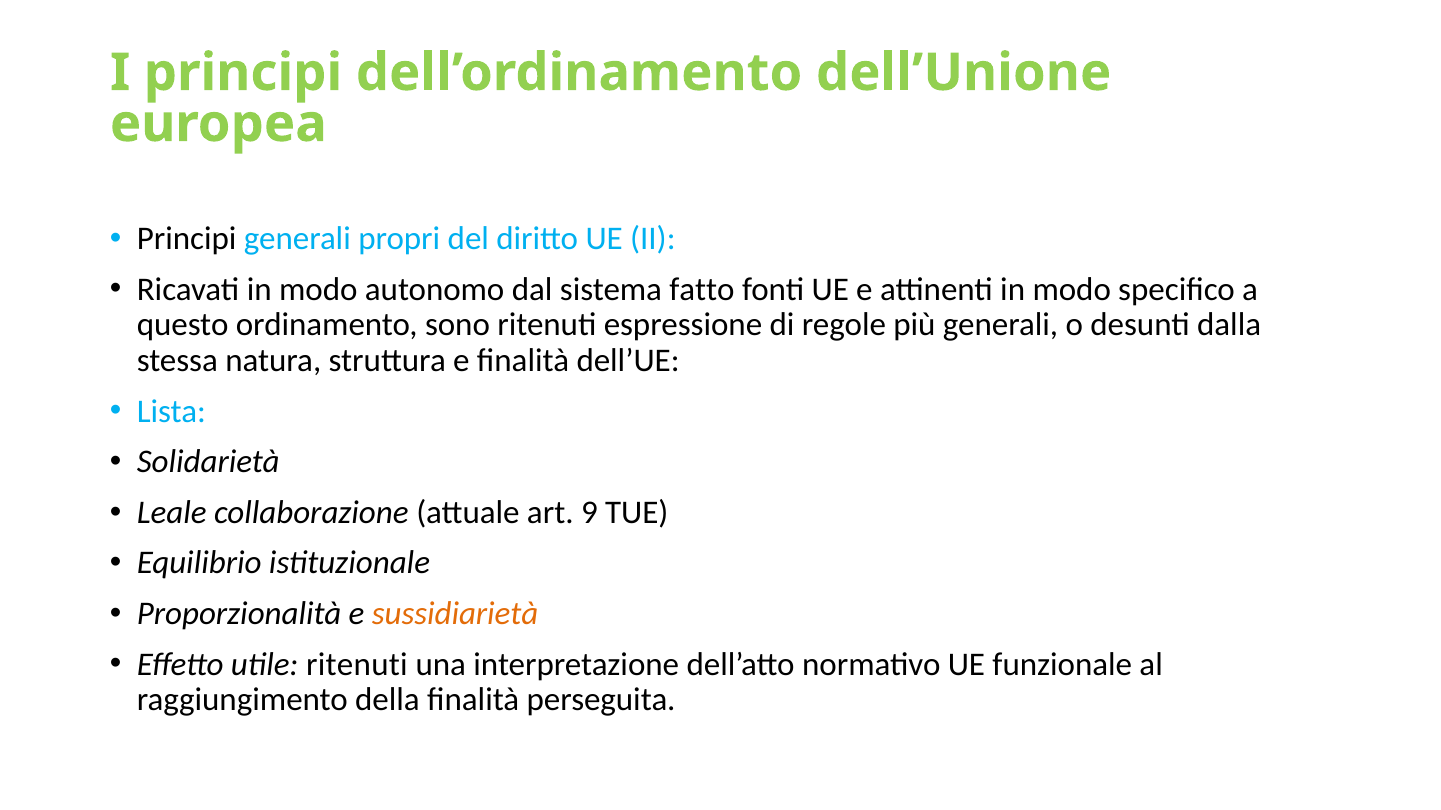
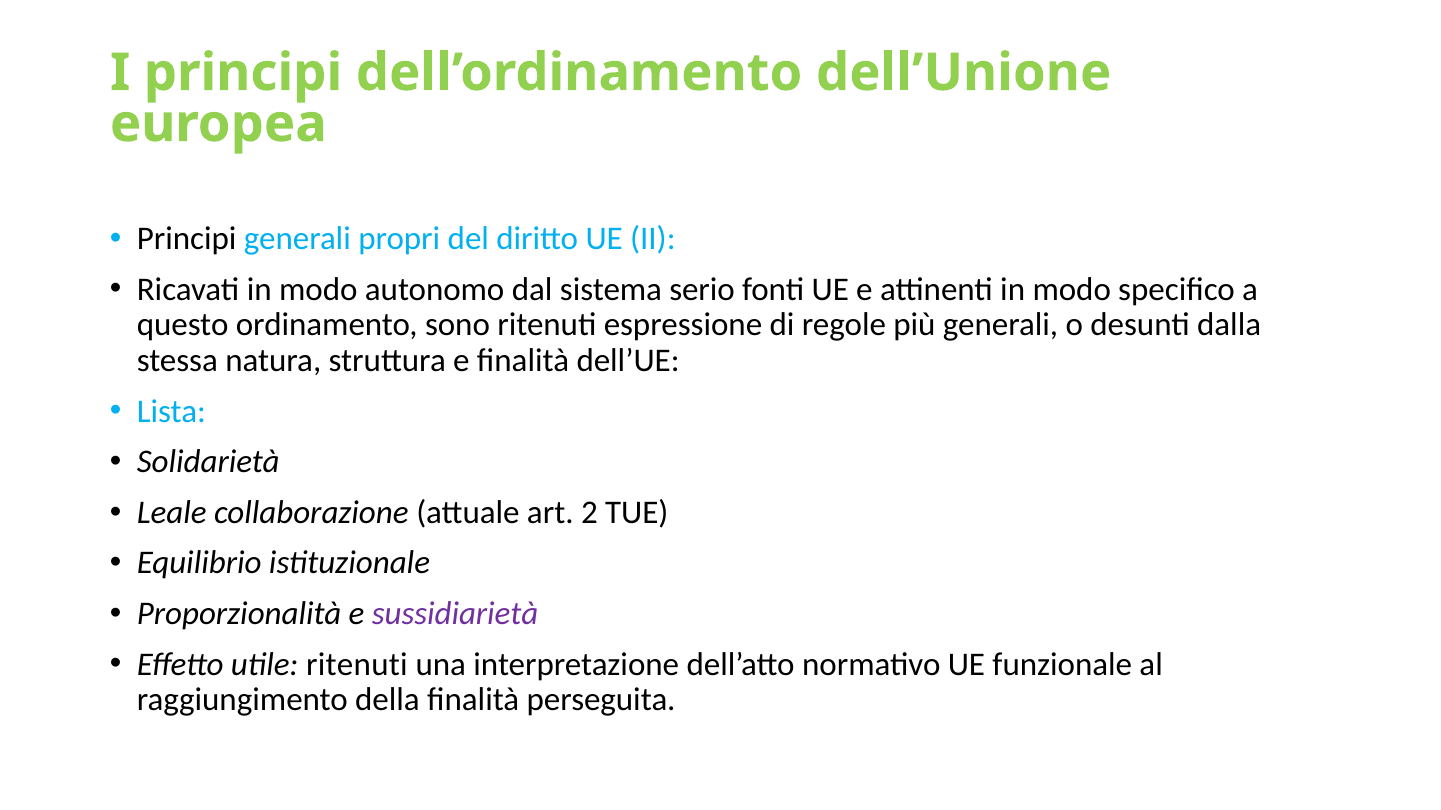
fatto: fatto -> serio
9: 9 -> 2
sussidiarietà colour: orange -> purple
